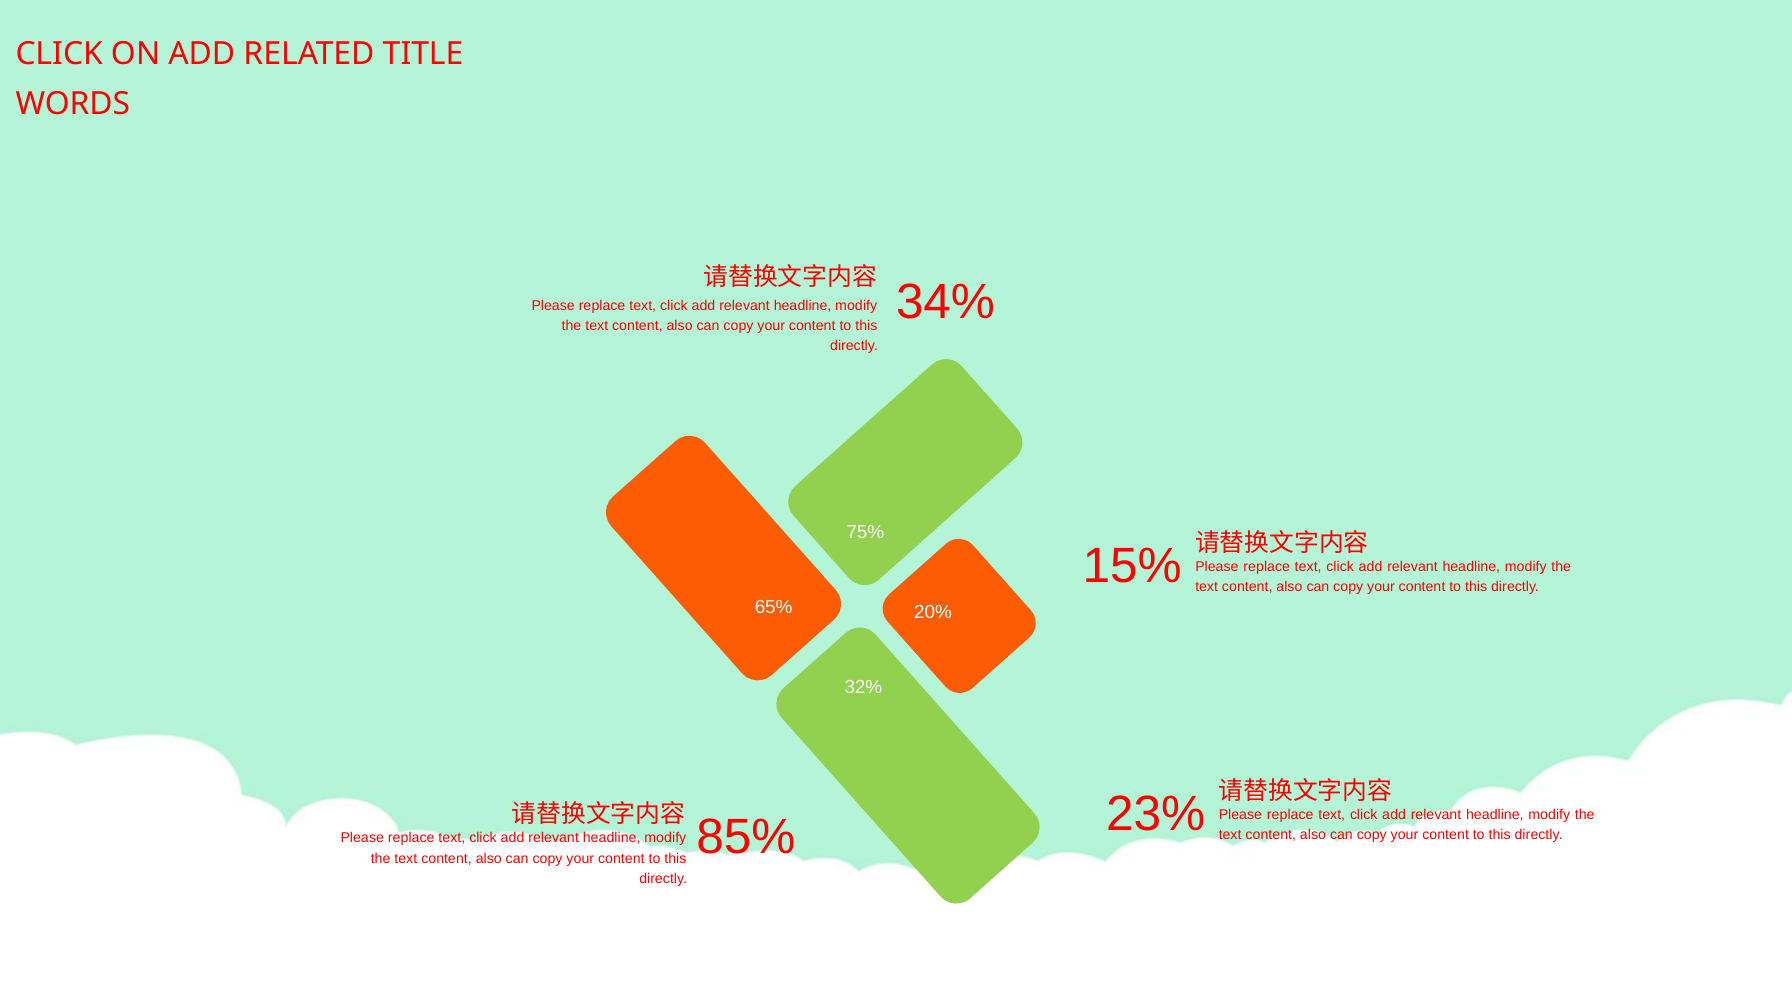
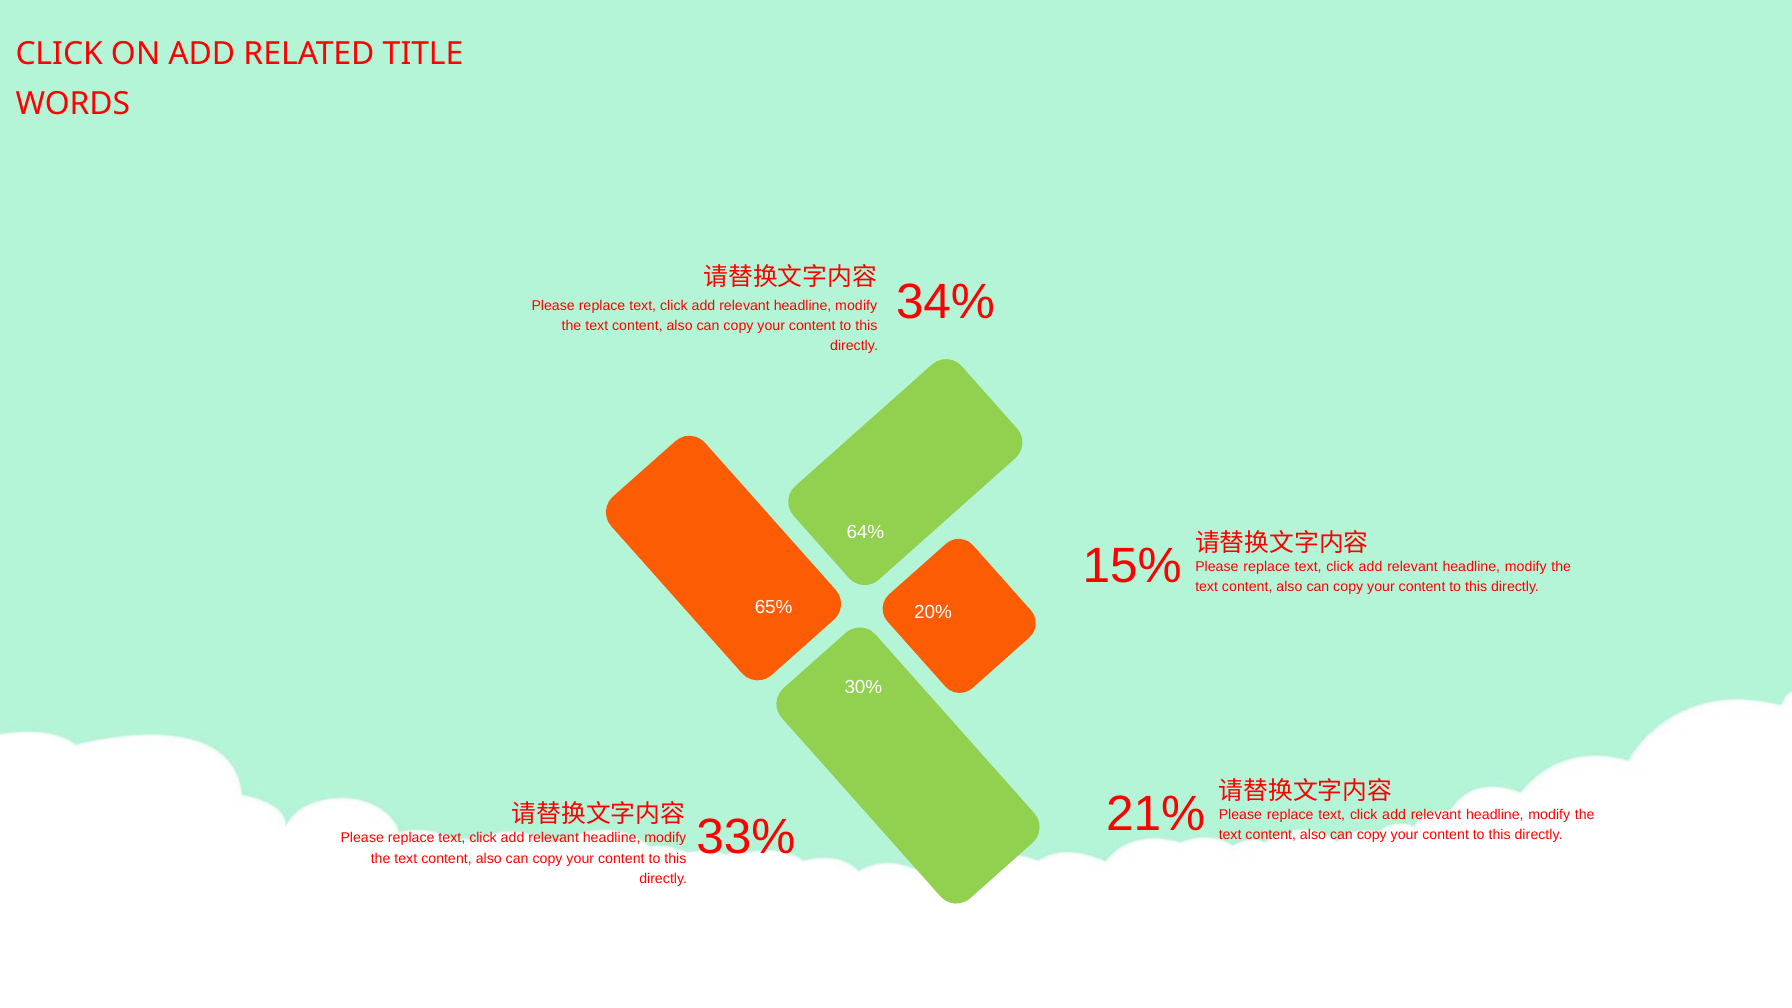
75%: 75% -> 64%
32%: 32% -> 30%
23%: 23% -> 21%
85%: 85% -> 33%
